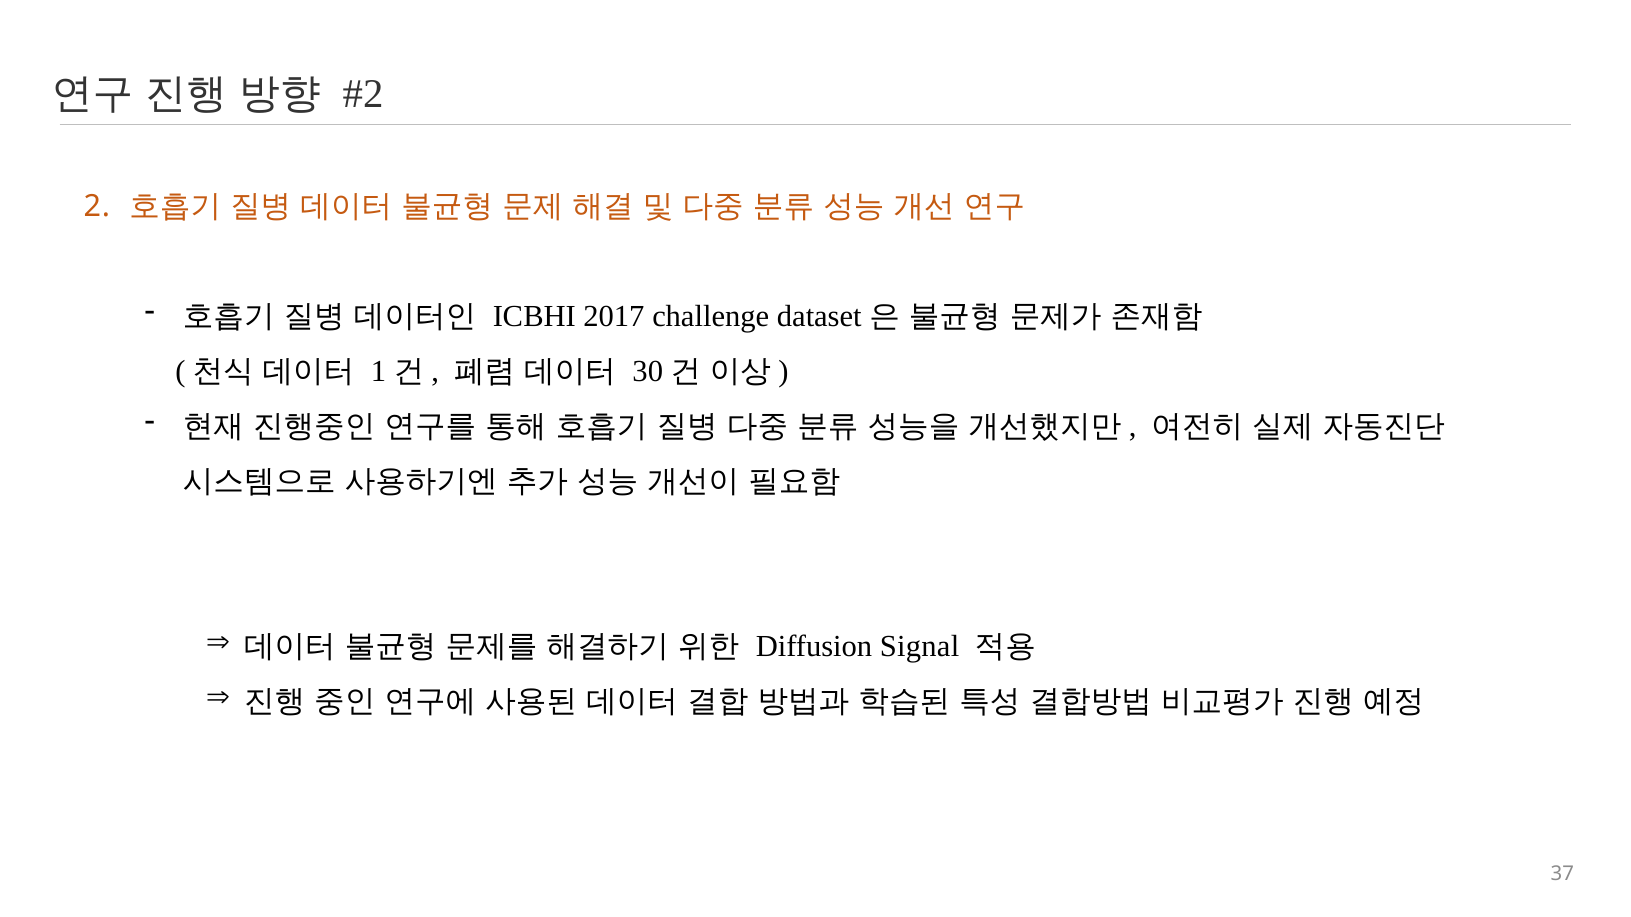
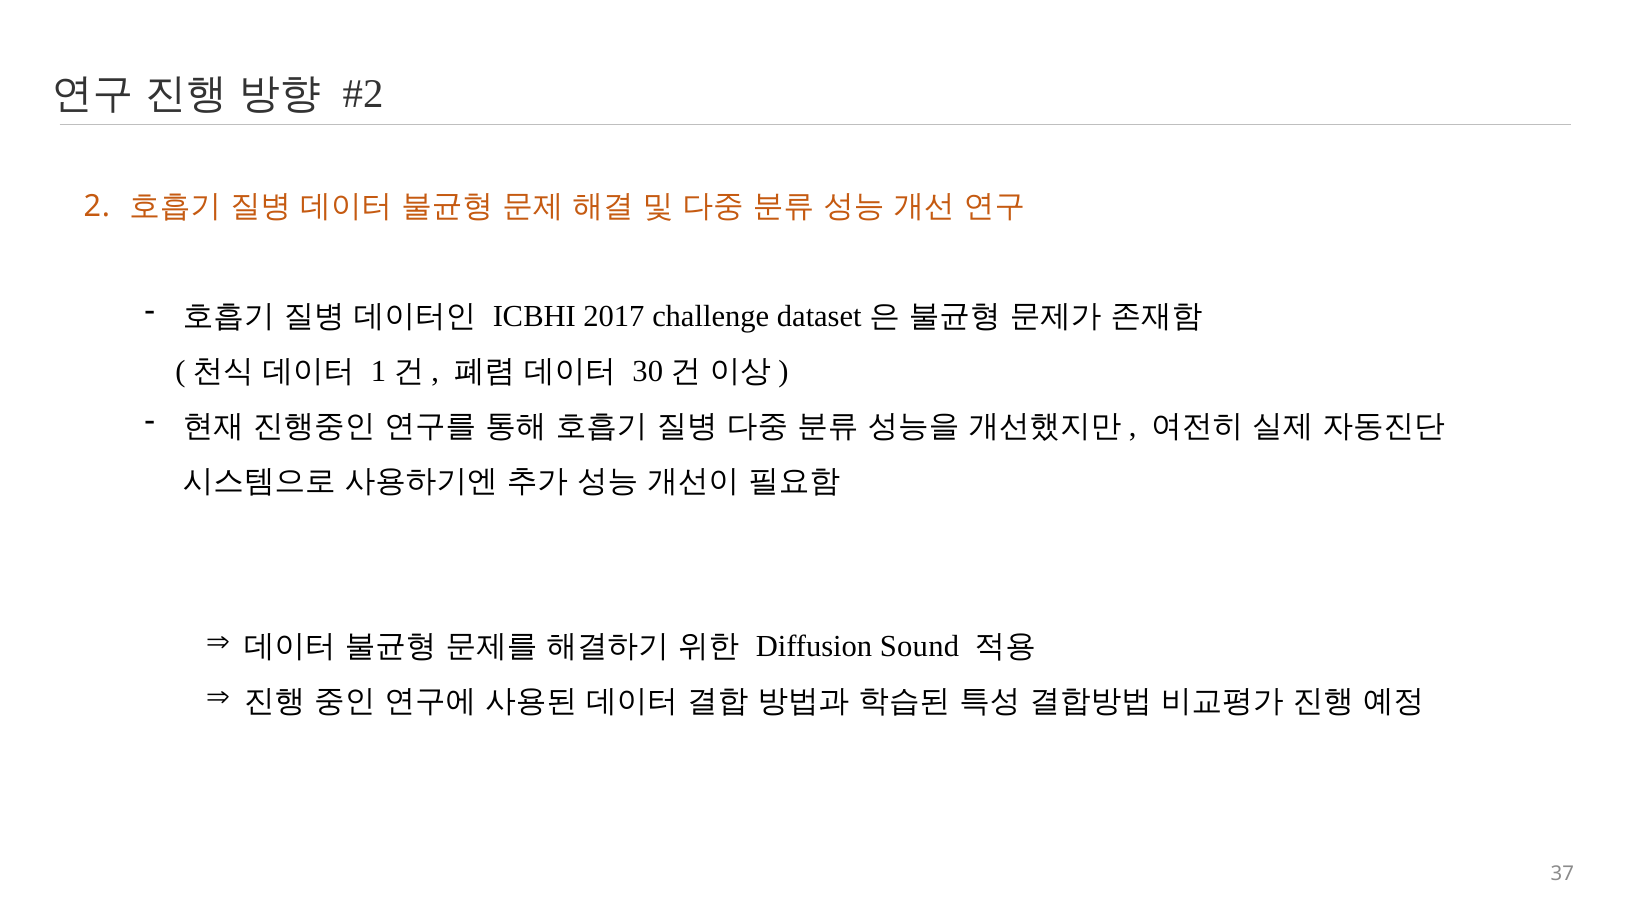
Signal: Signal -> Sound
